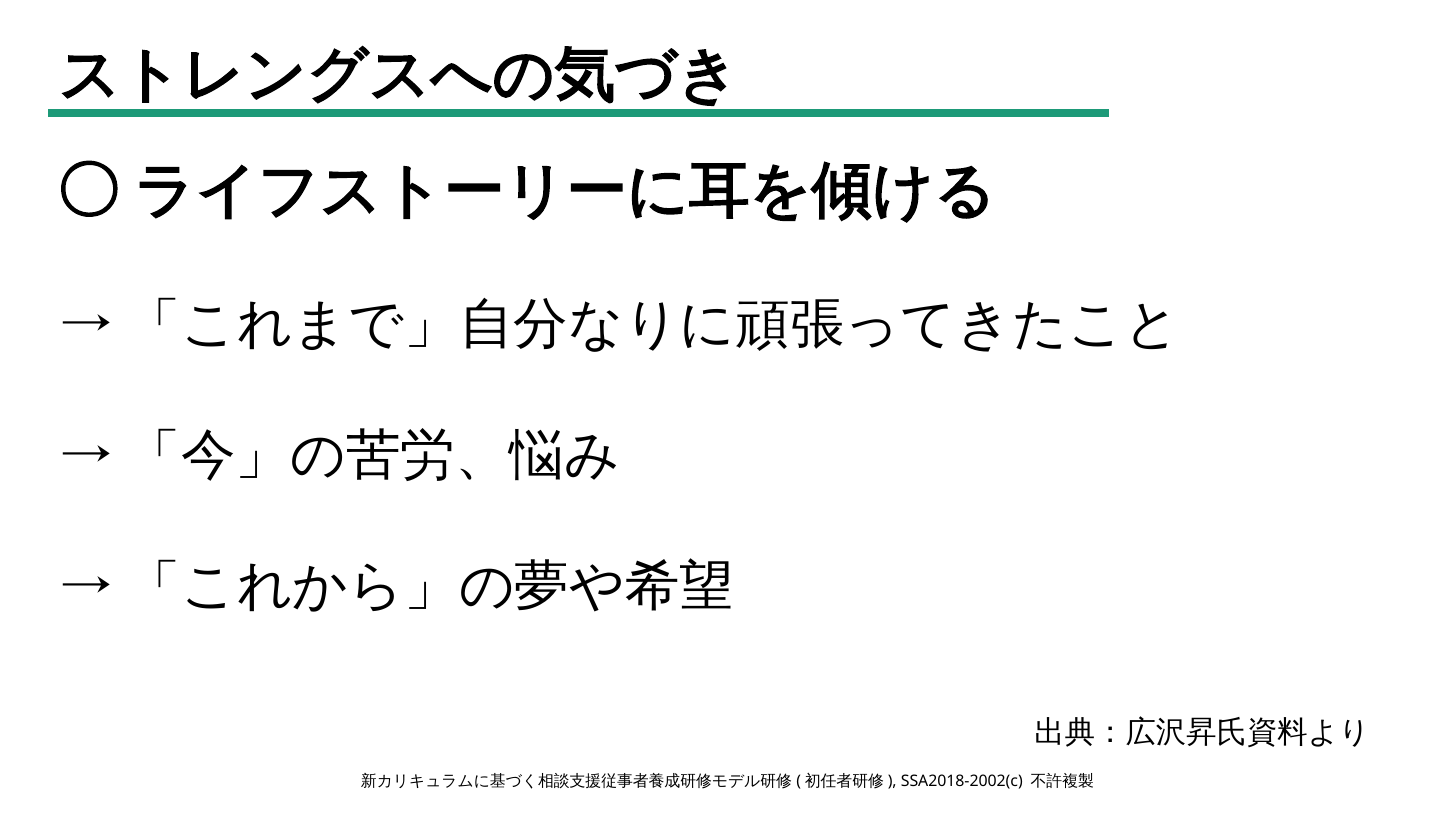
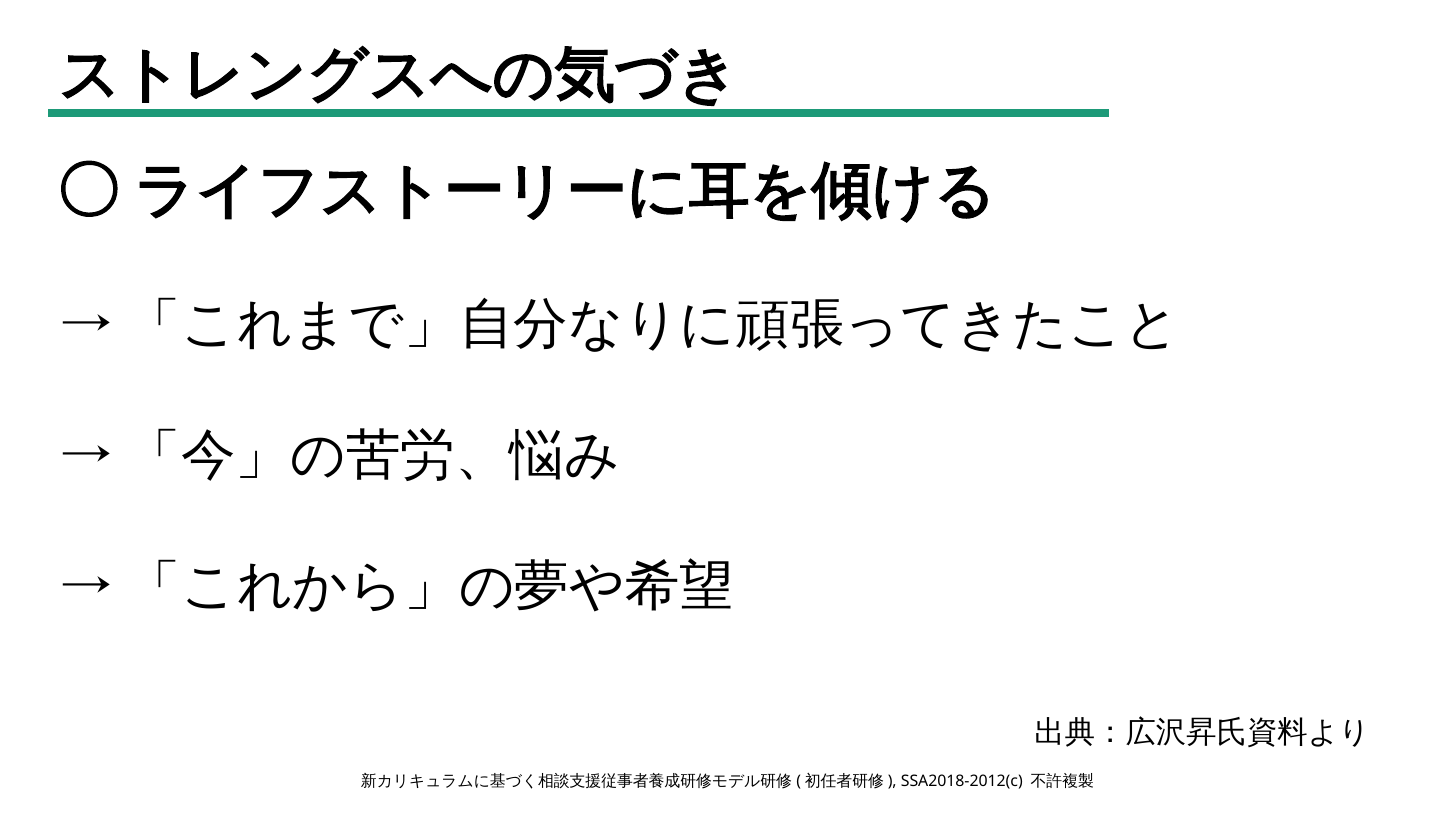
SSA2018-2002(c: SSA2018-2002(c -> SSA2018-2012(c
